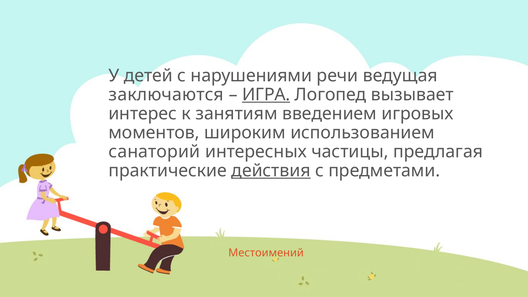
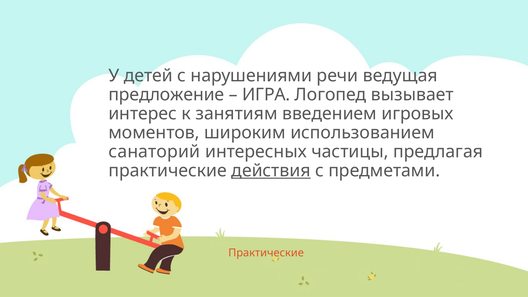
заключаются: заключаются -> предложение
ИГРА underline: present -> none
Местоимений at (266, 253): Местоимений -> Практические
